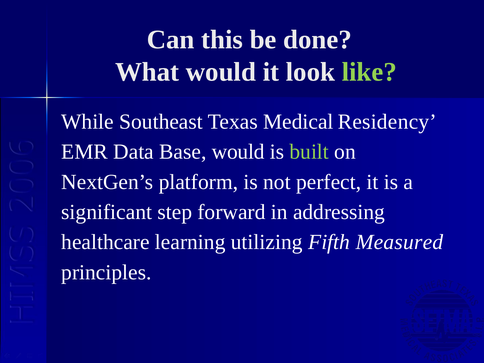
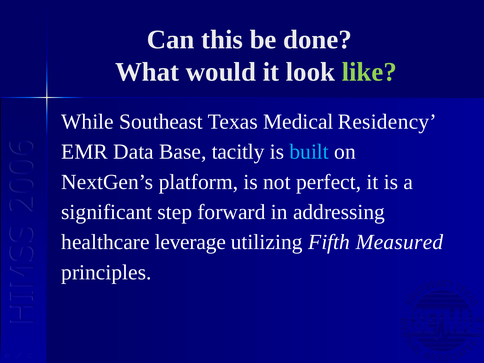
Base would: would -> tacitly
built colour: light green -> light blue
learning: learning -> leverage
